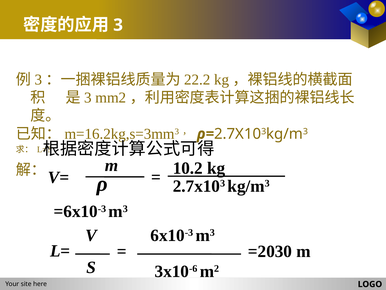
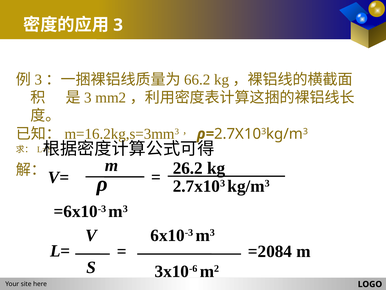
22.2: 22.2 -> 66.2
10.2: 10.2 -> 26.2
=2030: =2030 -> =2084
